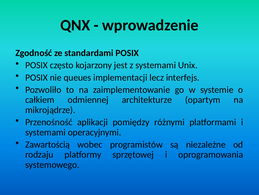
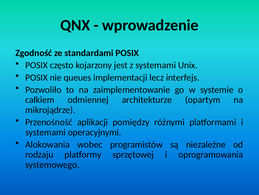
Zawartością: Zawartością -> Alokowania
